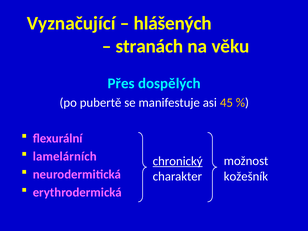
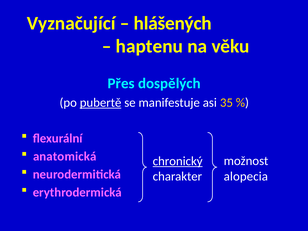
stranách: stranách -> haptenu
pubertě underline: none -> present
45: 45 -> 35
lamelárních: lamelárních -> anatomická
kožešník: kožešník -> alopecia
